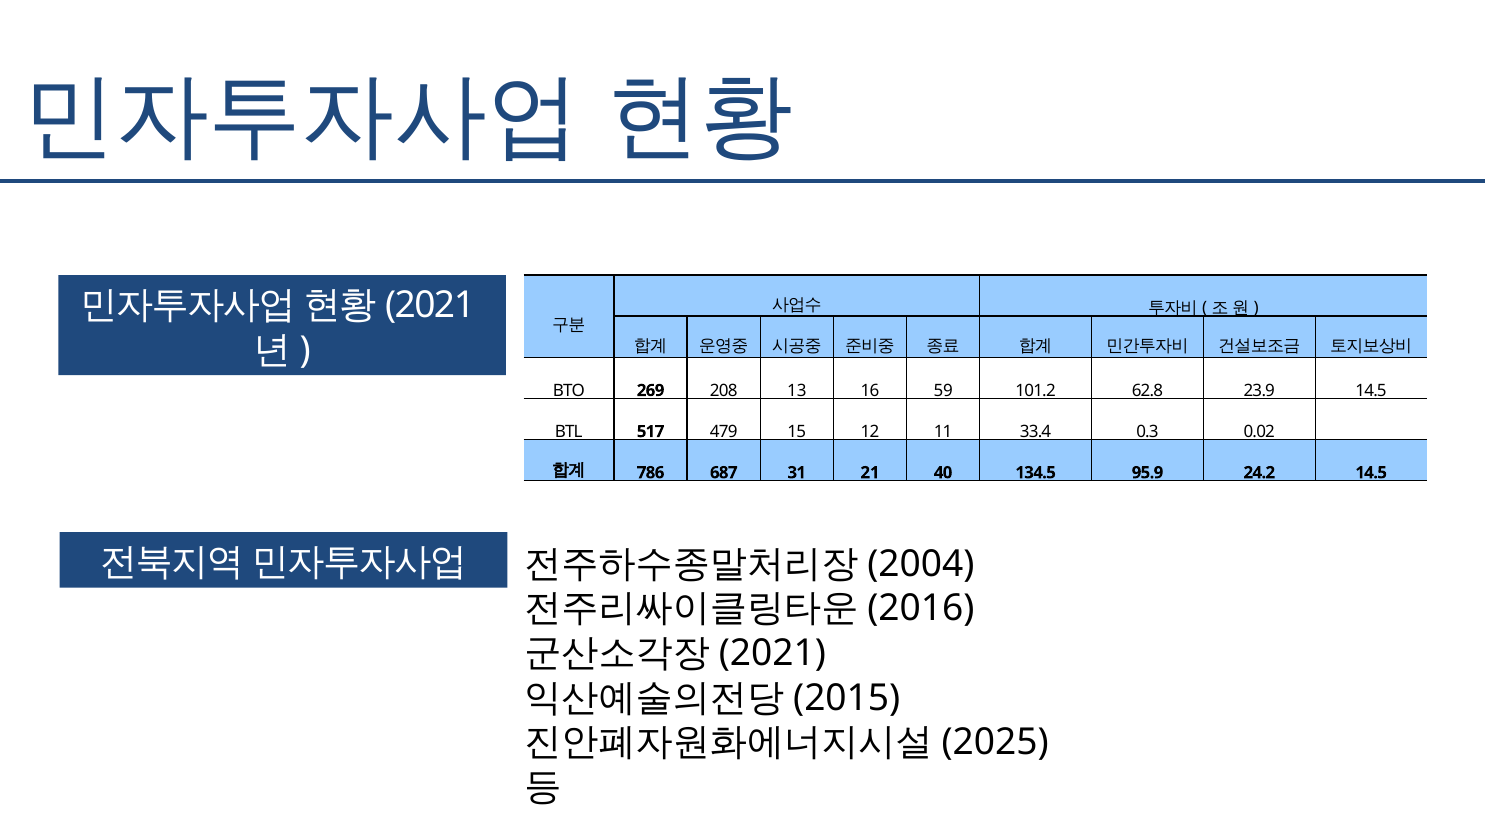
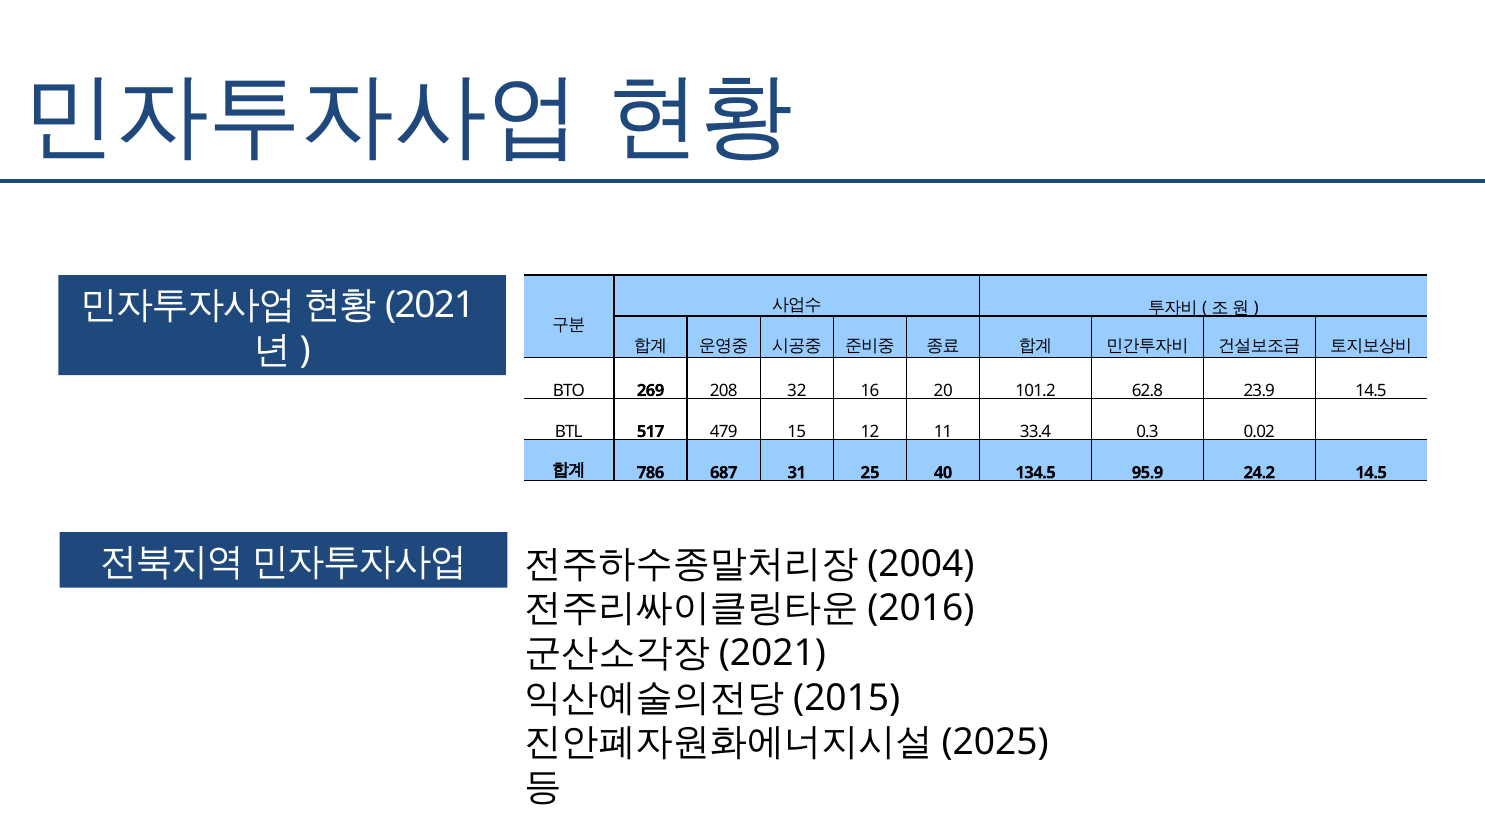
13: 13 -> 32
59: 59 -> 20
21: 21 -> 25
